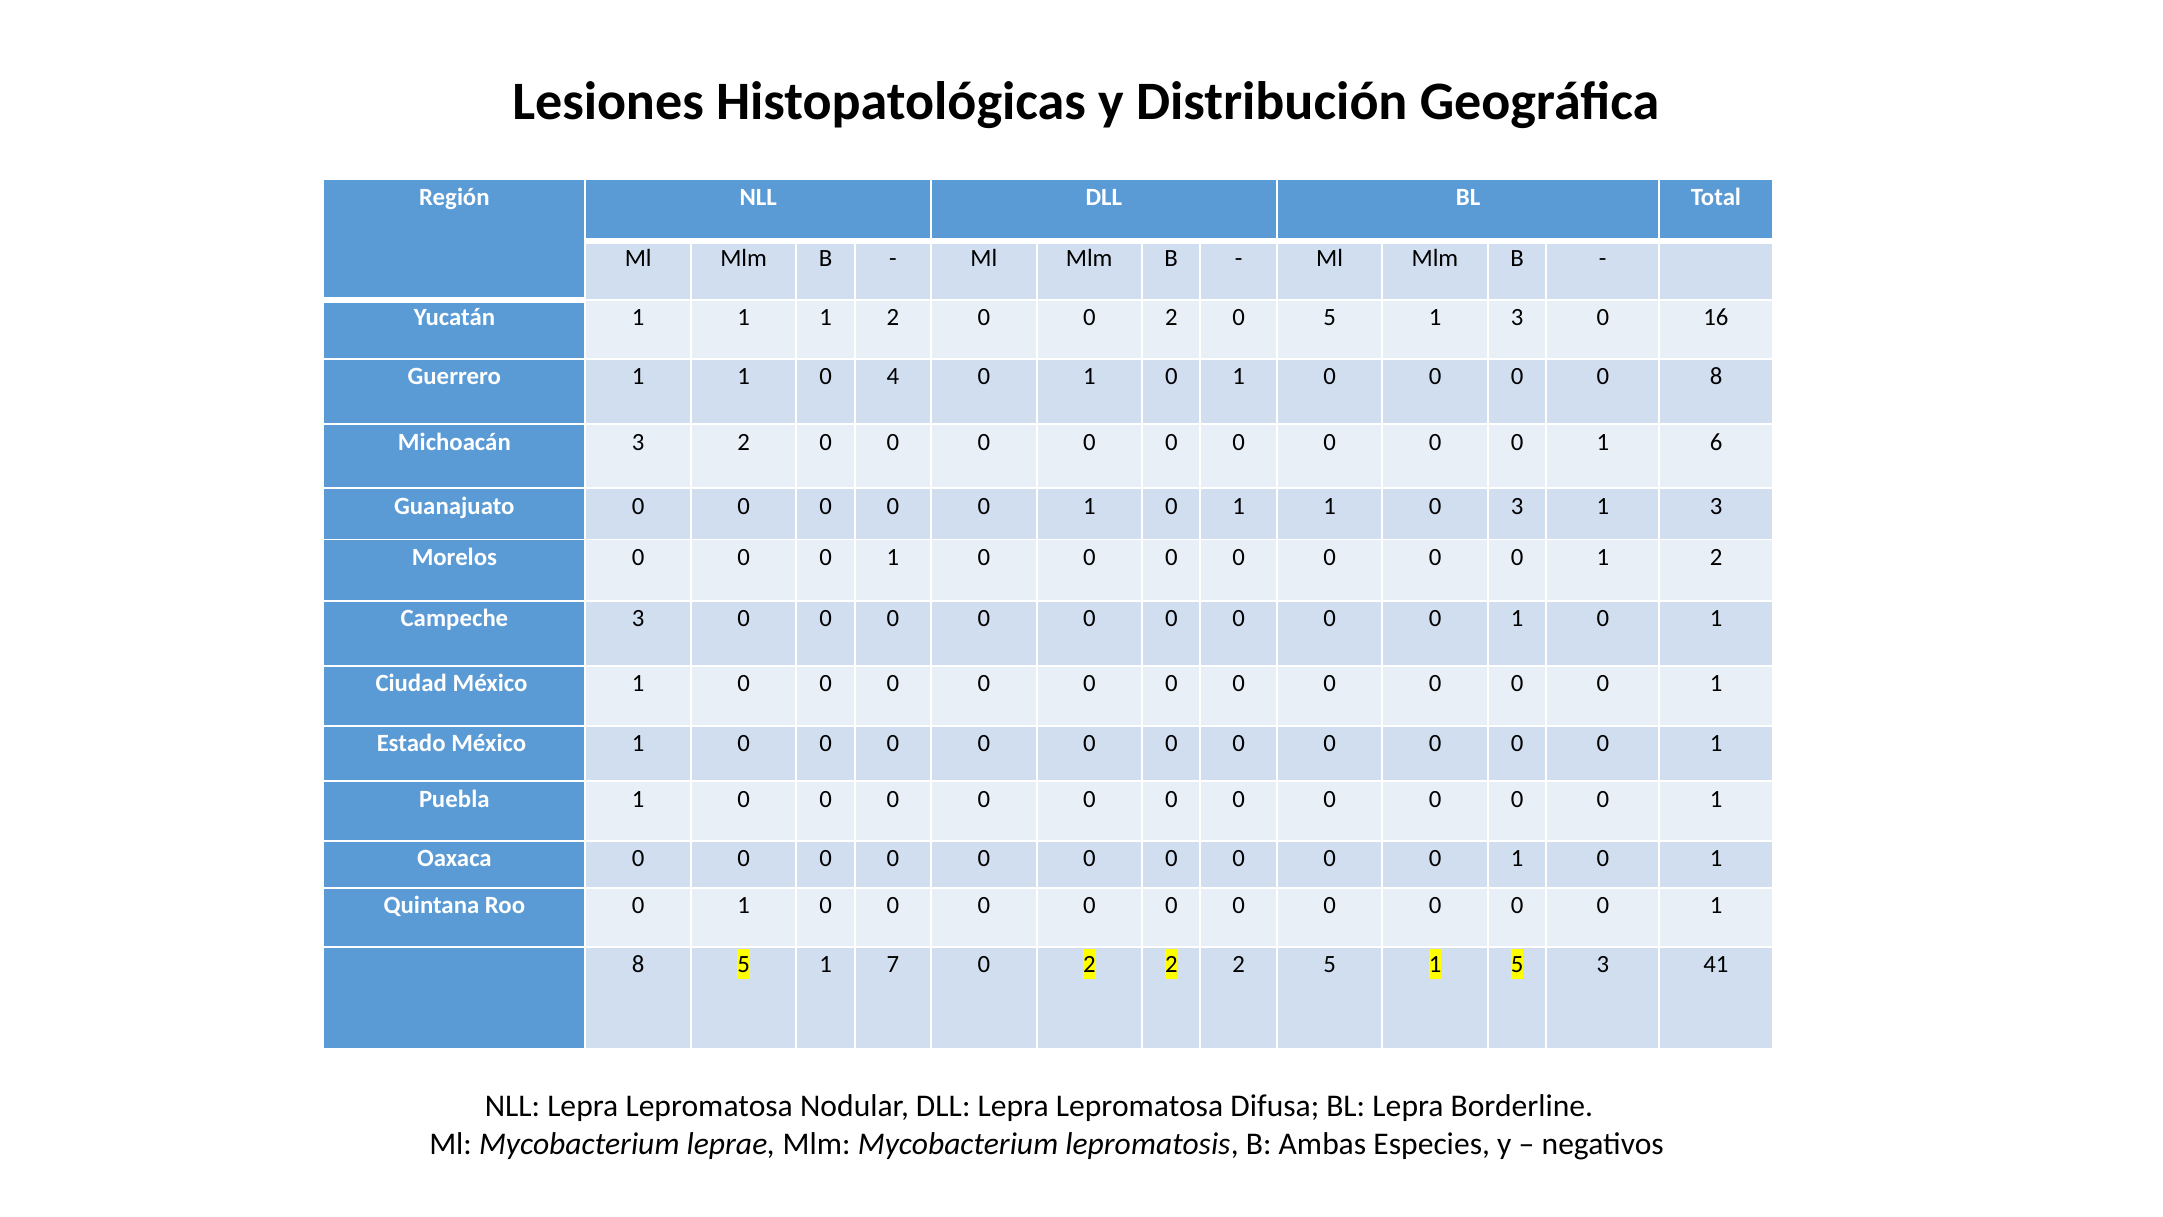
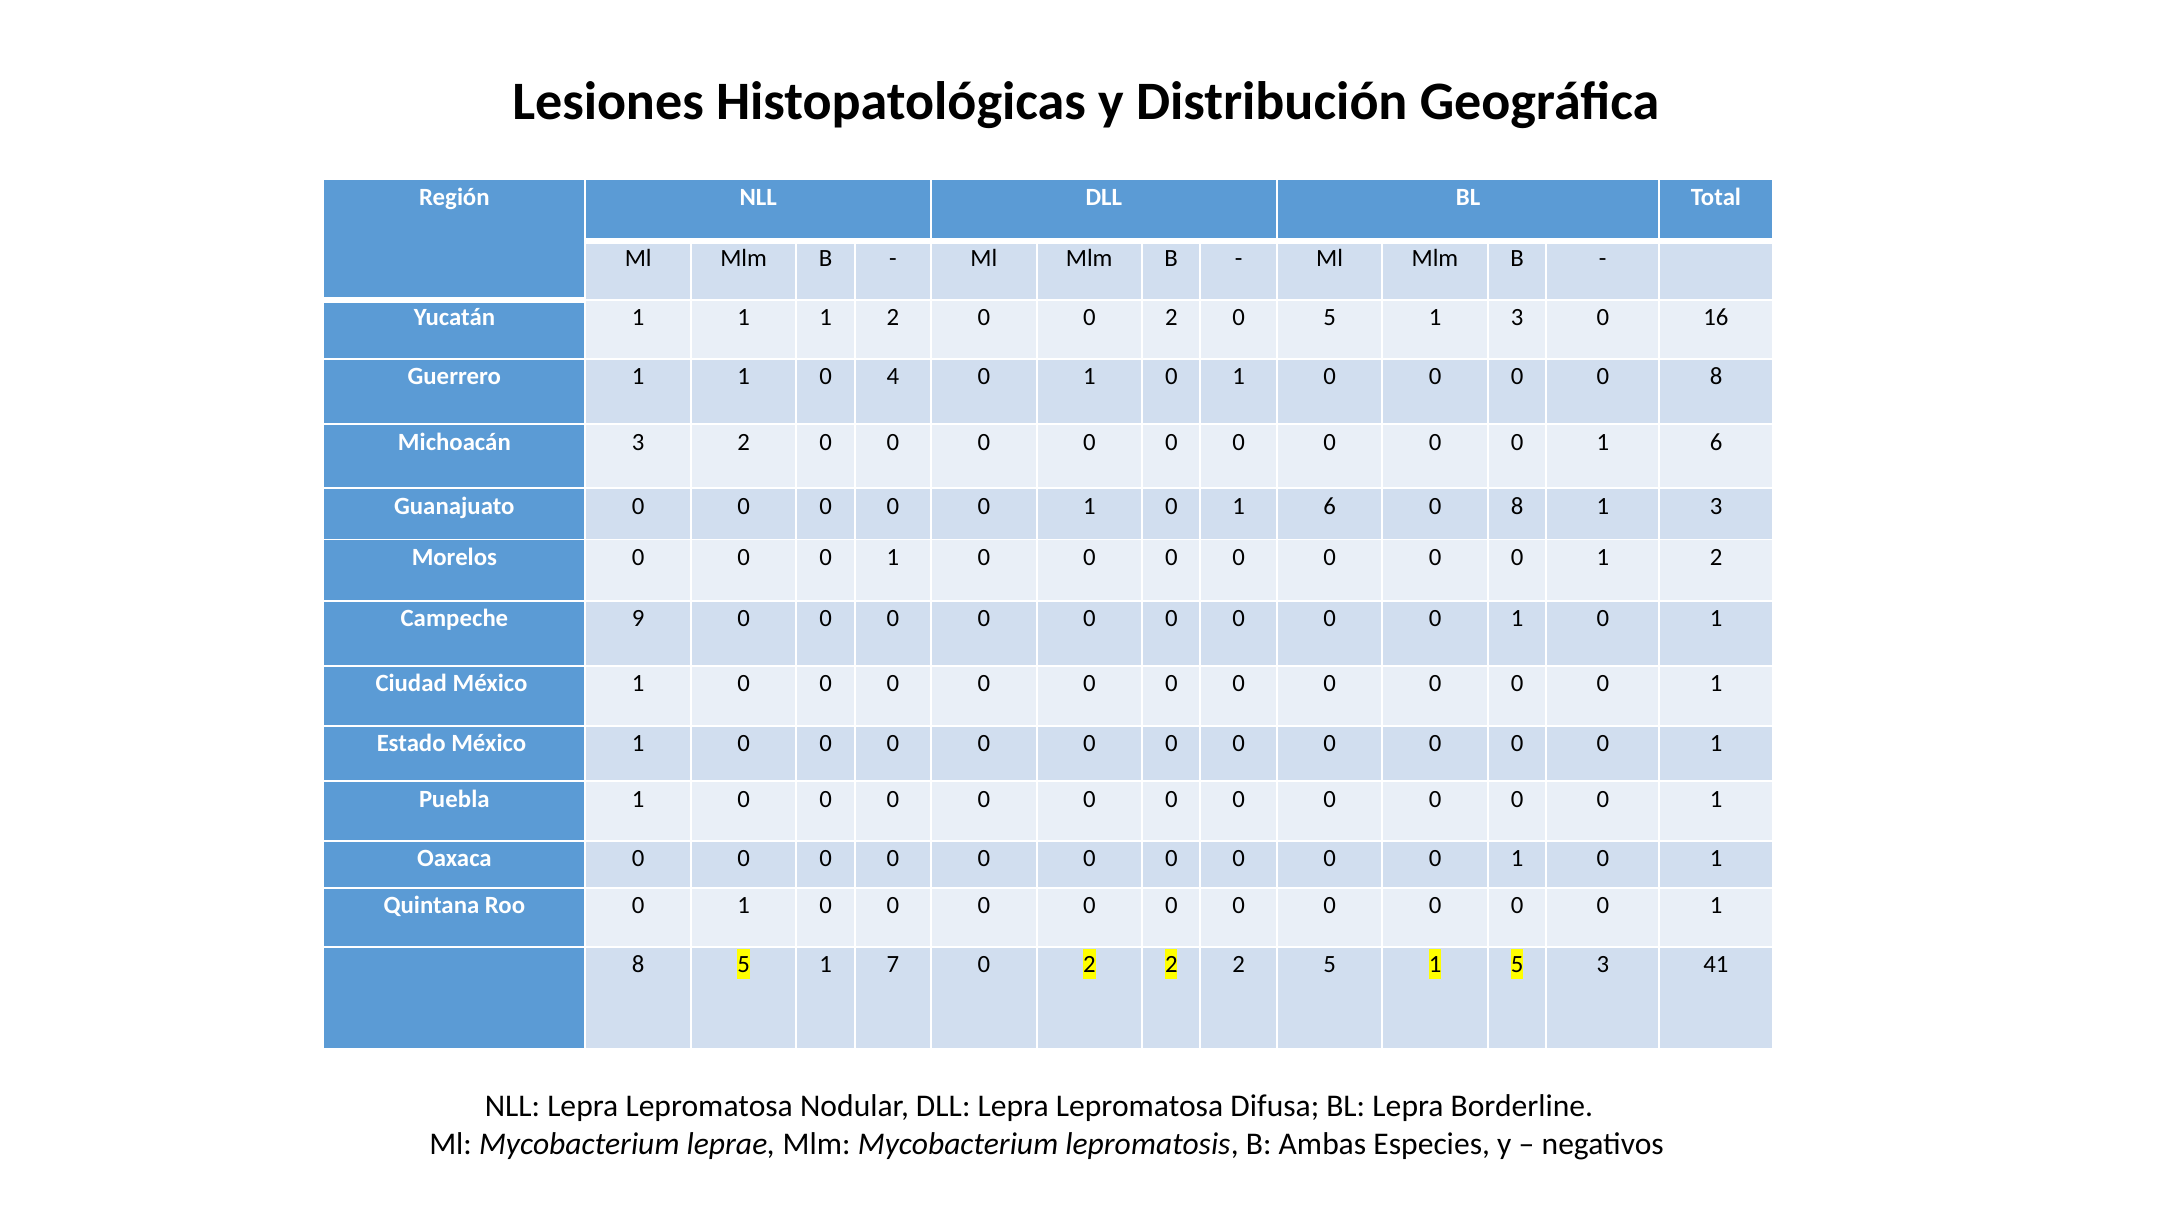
1 0 1 1: 1 -> 6
3 at (1517, 506): 3 -> 8
Campeche 3: 3 -> 9
